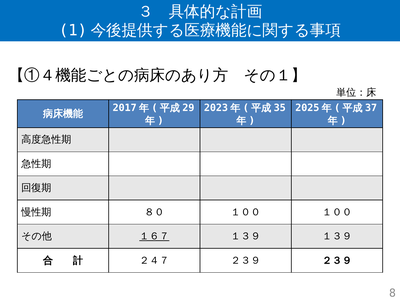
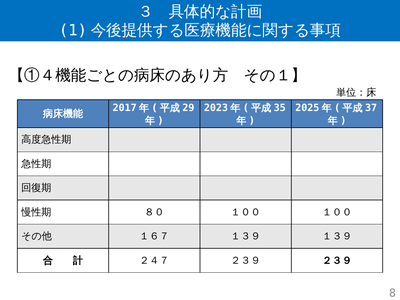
１６７ underline: present -> none
